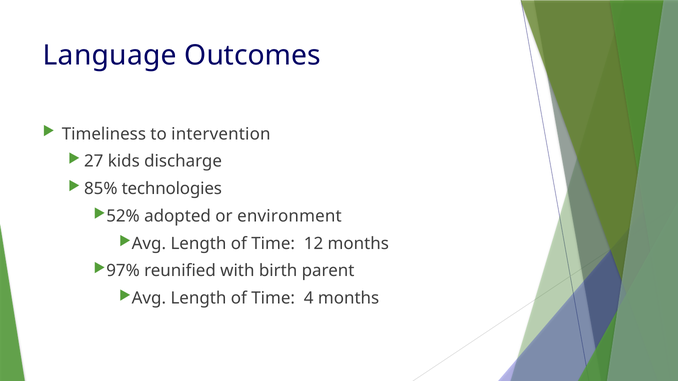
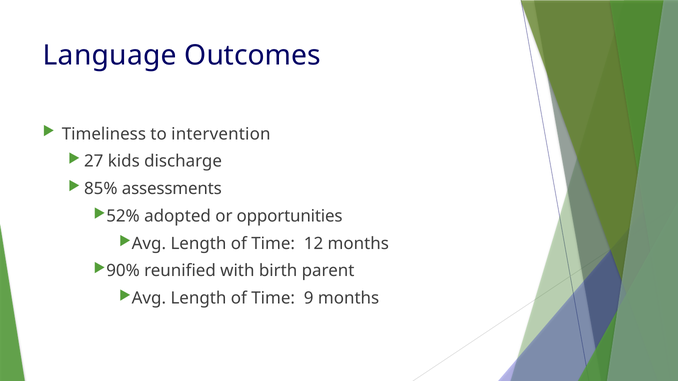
technologies: technologies -> assessments
environment: environment -> opportunities
97%: 97% -> 90%
4: 4 -> 9
